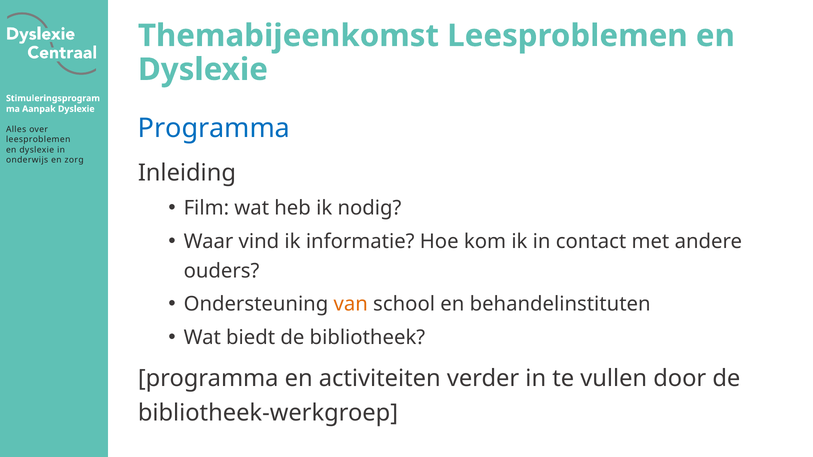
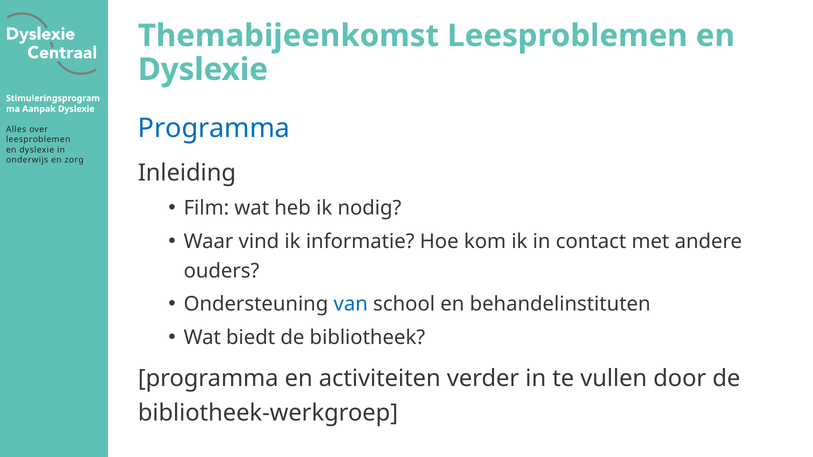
van colour: orange -> blue
